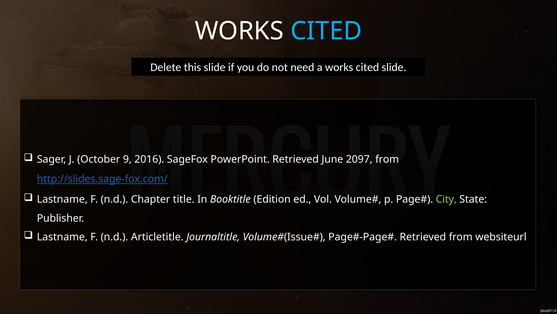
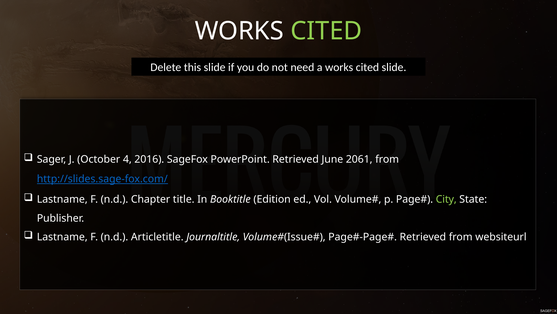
CITED at (326, 31) colour: light blue -> light green
9: 9 -> 4
2097: 2097 -> 2061
